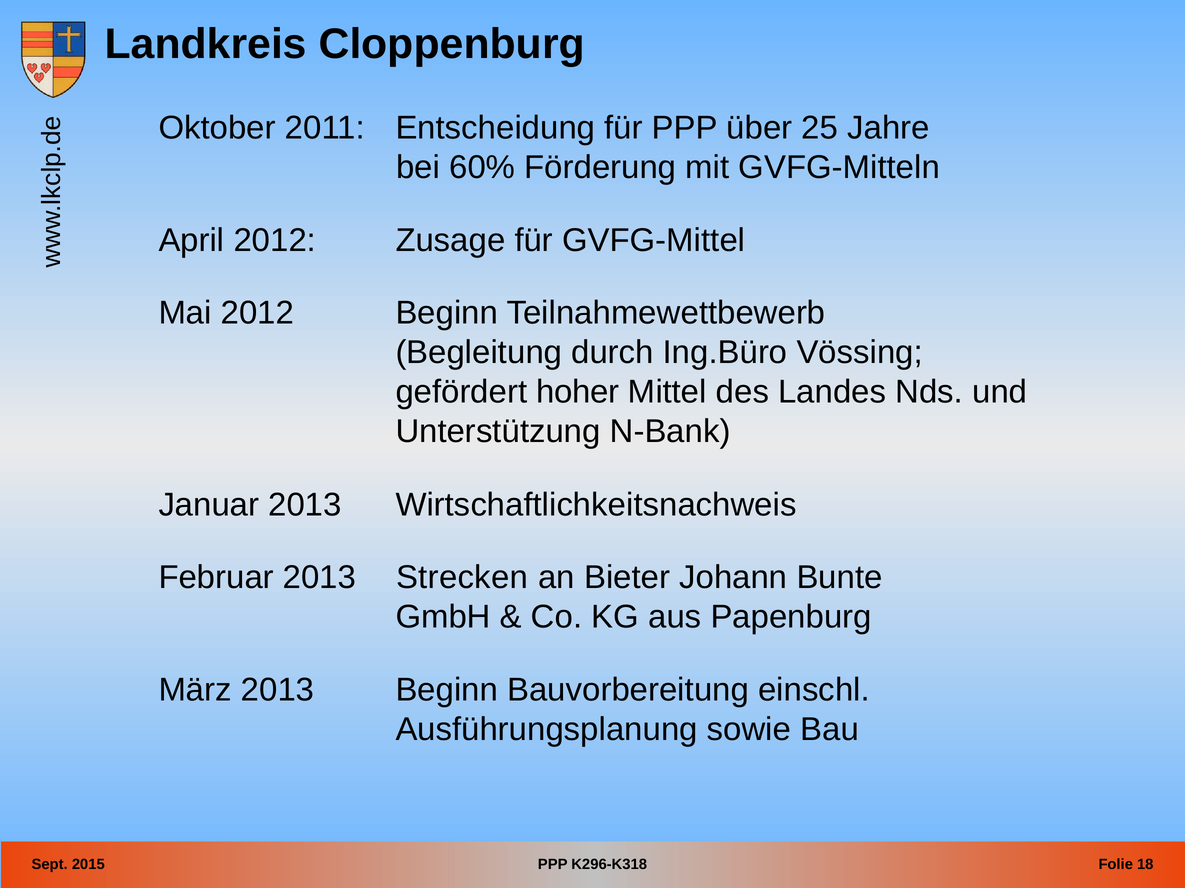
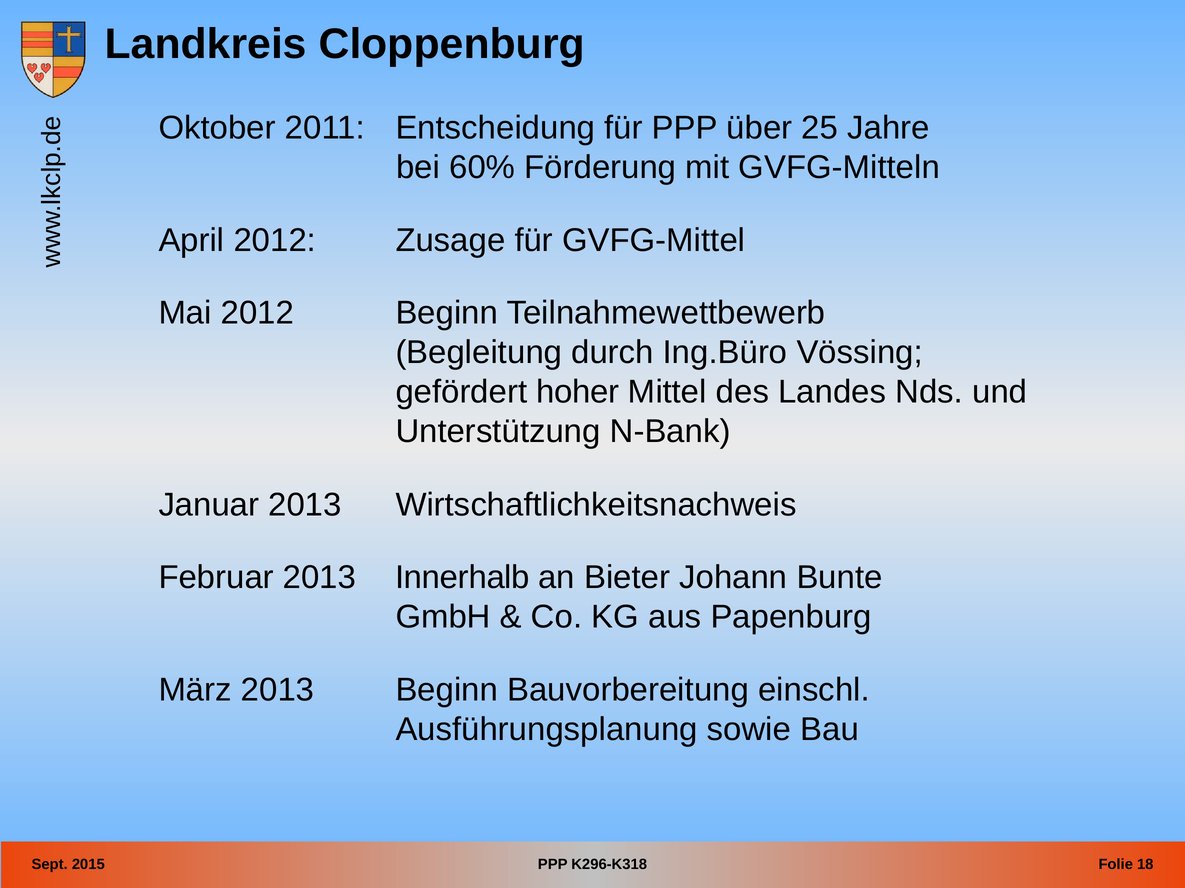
Strecken: Strecken -> Innerhalb
